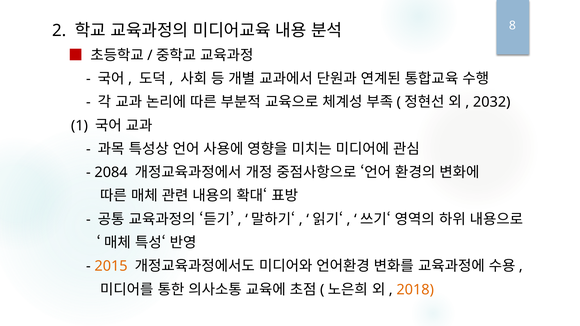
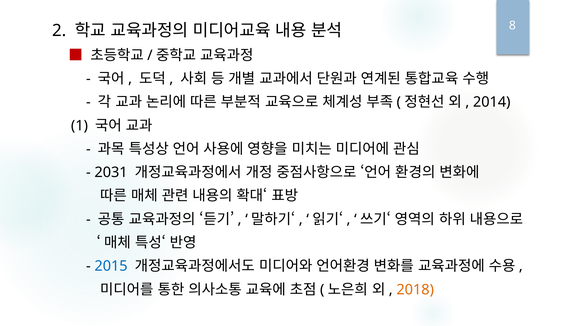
2032: 2032 -> 2014
2084: 2084 -> 2031
2015 colour: orange -> blue
